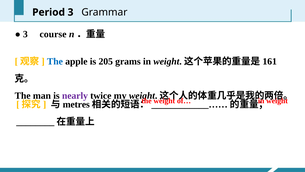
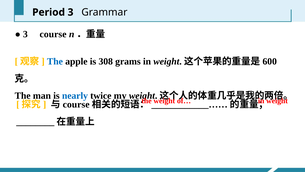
205: 205 -> 308
161: 161 -> 600
nearly colour: purple -> blue
metres at (76, 104): metres -> course
